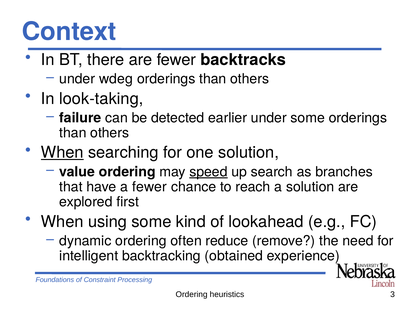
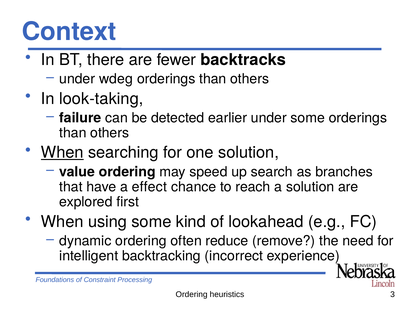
speed underline: present -> none
a fewer: fewer -> effect
obtained: obtained -> incorrect
